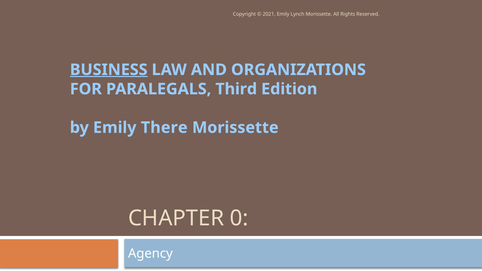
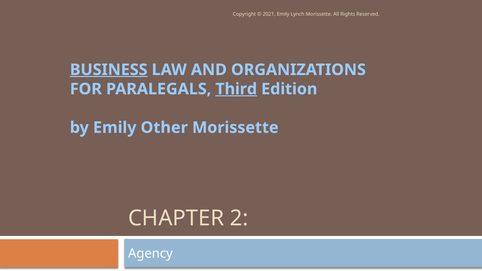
Third underline: none -> present
There: There -> Other
0: 0 -> 2
